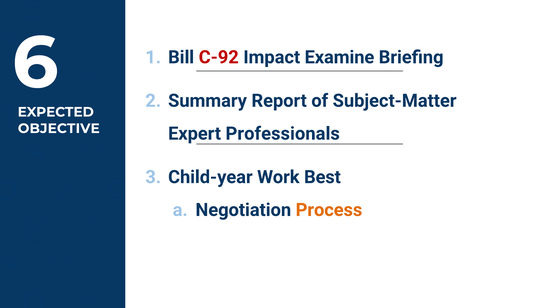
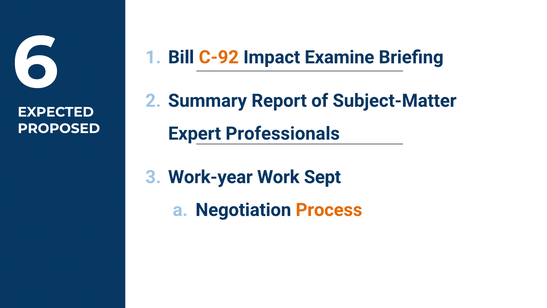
C-92 colour: red -> orange
OBJECTIVE: OBJECTIVE -> PROPOSED
Child-year: Child-year -> Work-year
Best: Best -> Sept
